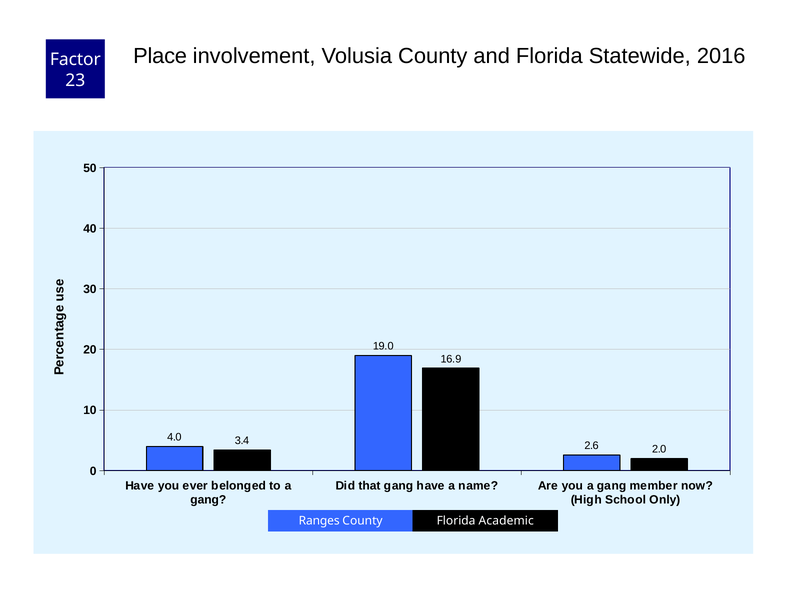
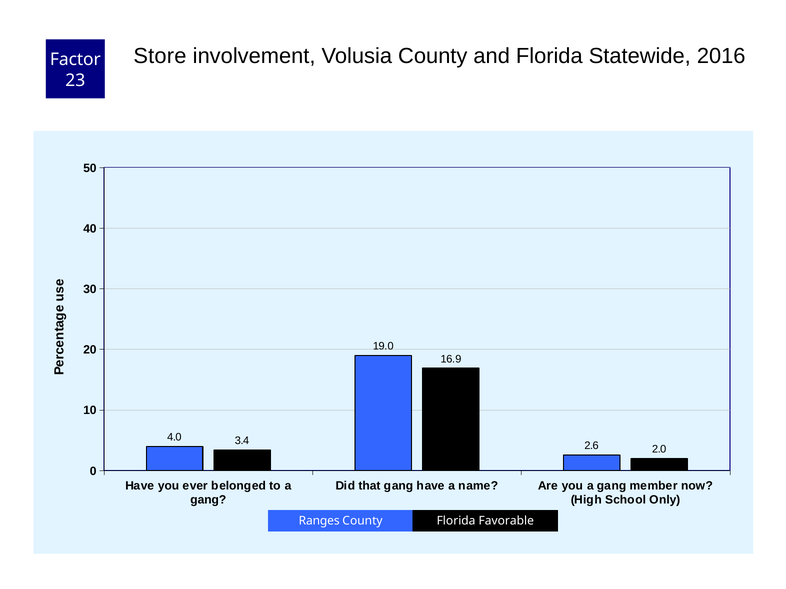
Place: Place -> Store
Academic: Academic -> Favorable
